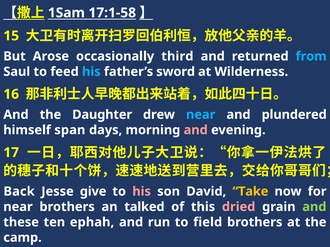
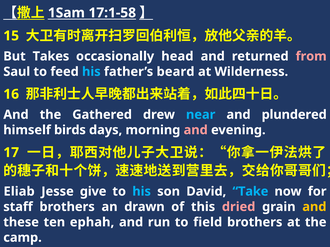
Arose: Arose -> Takes
third: third -> head
from colour: light blue -> pink
sword: sword -> beard
Daughter: Daughter -> Gathered
span: span -> birds
Back: Back -> Eliab
his at (142, 192) colour: pink -> light blue
Take colour: yellow -> light blue
near at (18, 207): near -> staff
talked: talked -> drawn
and at (314, 207) colour: light green -> yellow
